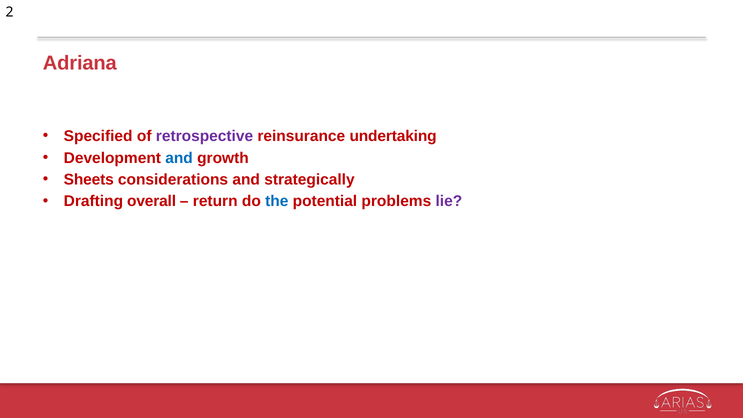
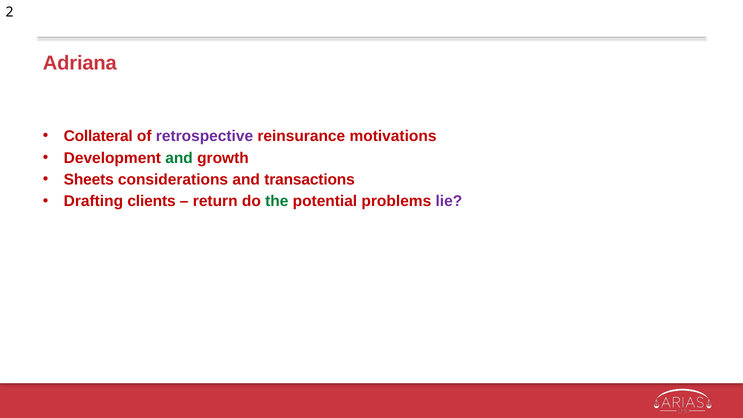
Specified: Specified -> Collateral
undertaking: undertaking -> motivations
and at (179, 158) colour: blue -> green
strategically: strategically -> transactions
overall: overall -> clients
the colour: blue -> green
